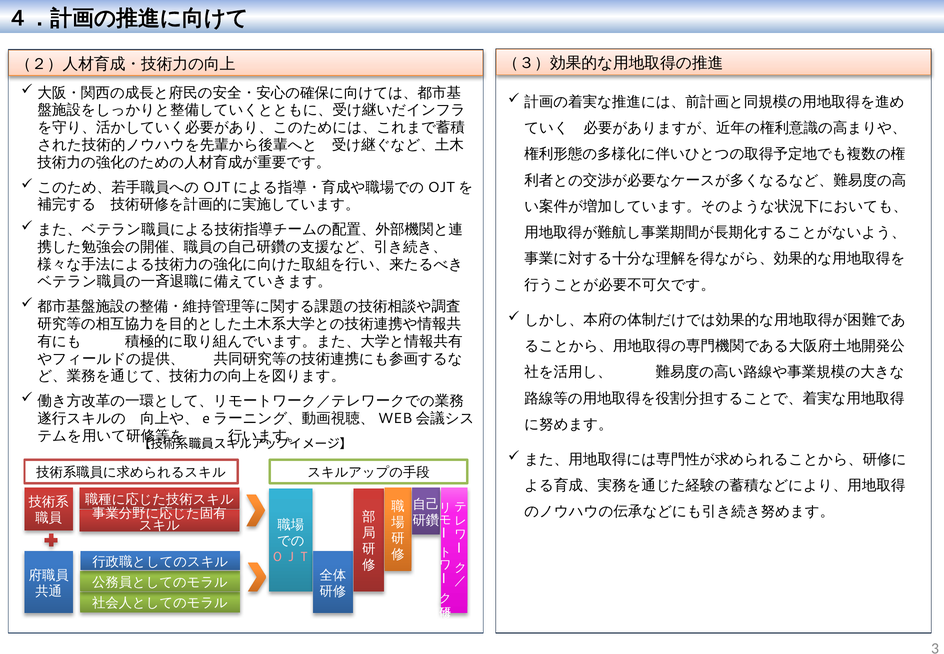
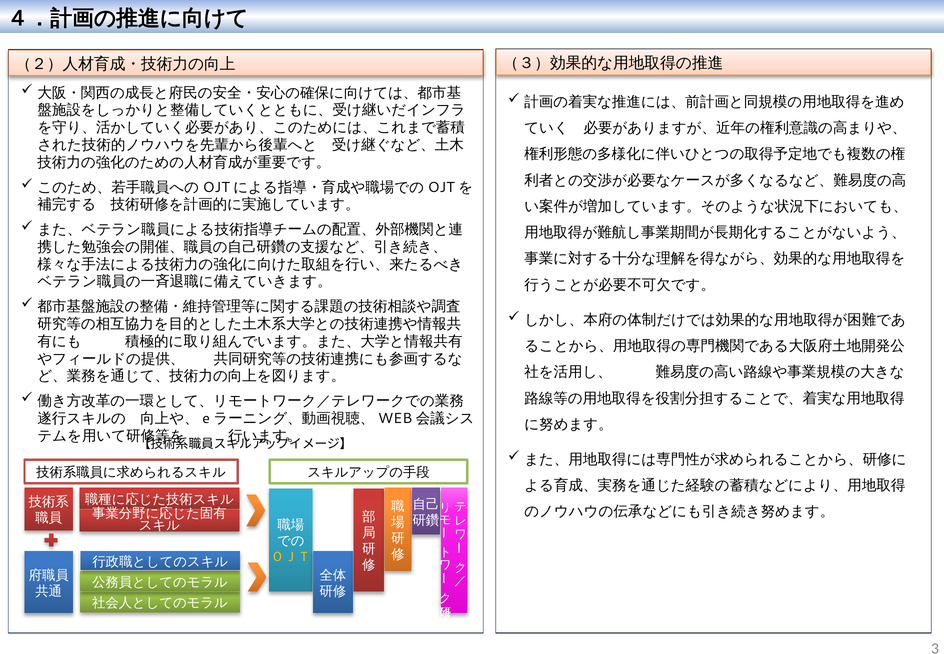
ＯＪＴ colour: pink -> yellow
